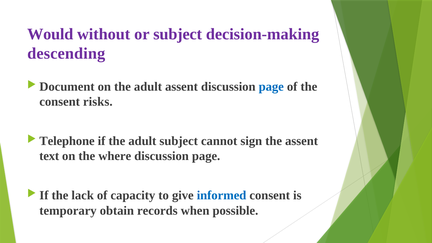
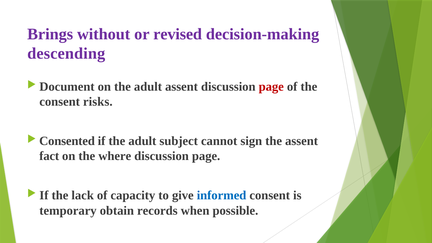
Would: Would -> Brings
or subject: subject -> revised
page at (271, 87) colour: blue -> red
Telephone: Telephone -> Consented
text: text -> fact
